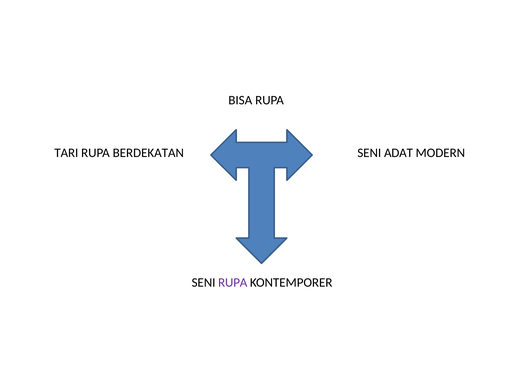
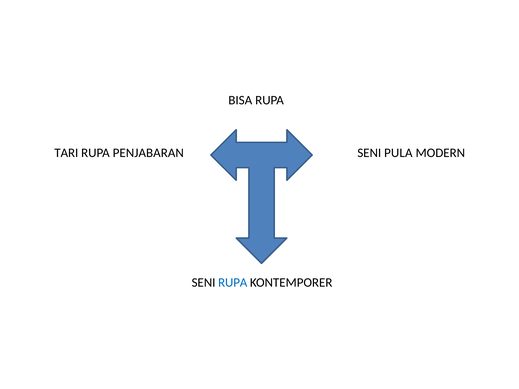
BERDEKATAN: BERDEKATAN -> PENJABARAN
ADAT: ADAT -> PULA
RUPA at (233, 283) colour: purple -> blue
